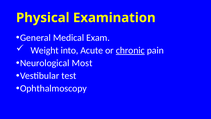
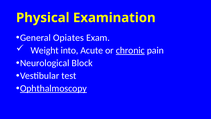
Medical: Medical -> Opiates
Most: Most -> Block
Ophthalmoscopy underline: none -> present
